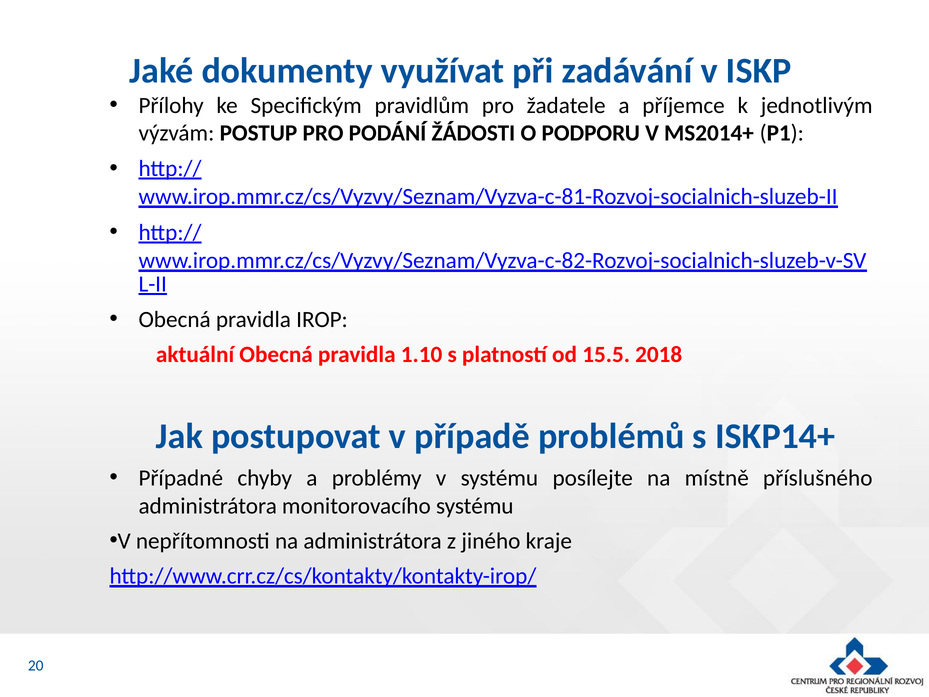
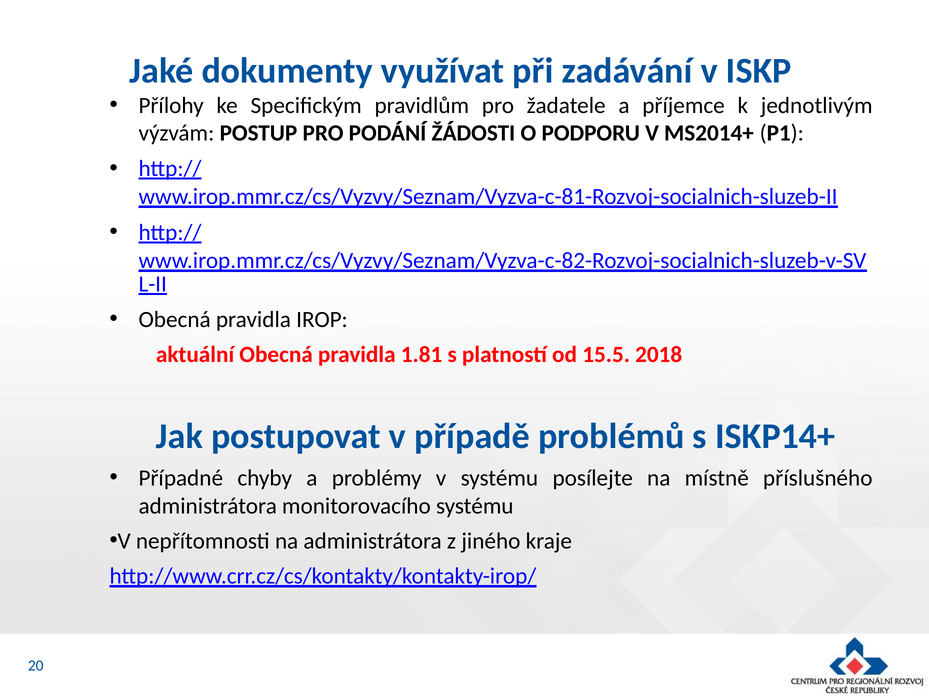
1.10: 1.10 -> 1.81
